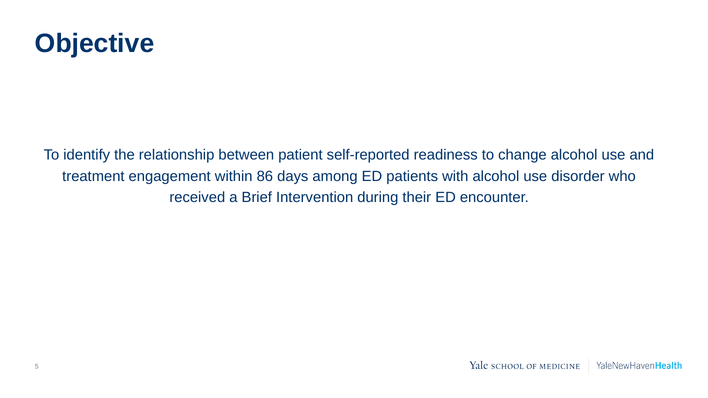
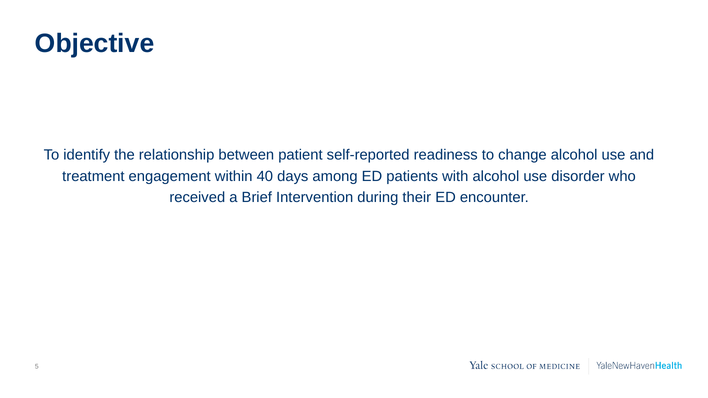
86: 86 -> 40
